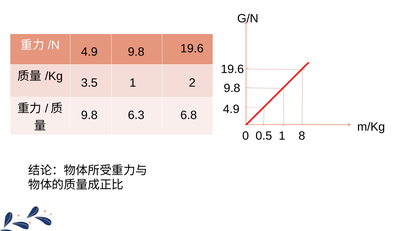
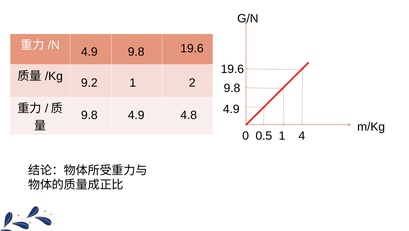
3.5: 3.5 -> 9.2
6.3 at (136, 115): 6.3 -> 4.9
6.8: 6.8 -> 4.8
8: 8 -> 4
